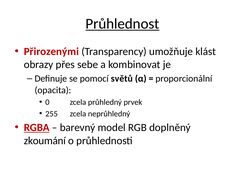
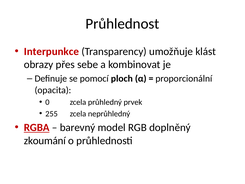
Průhlednost underline: present -> none
Přirozenými: Přirozenými -> Interpunkce
světů: světů -> ploch
